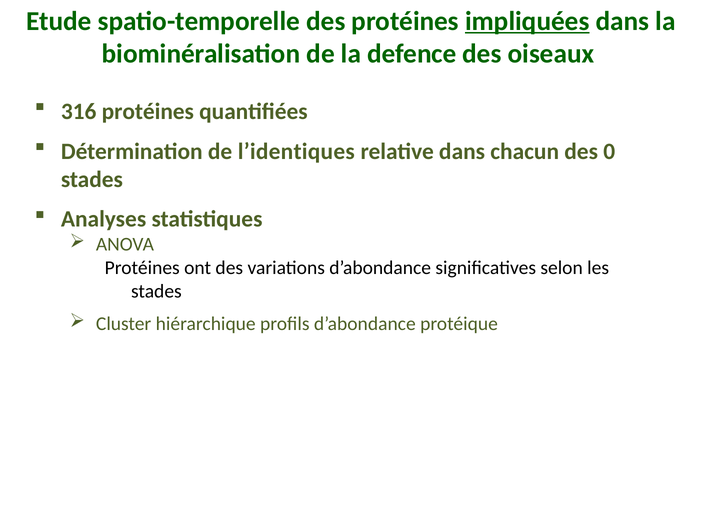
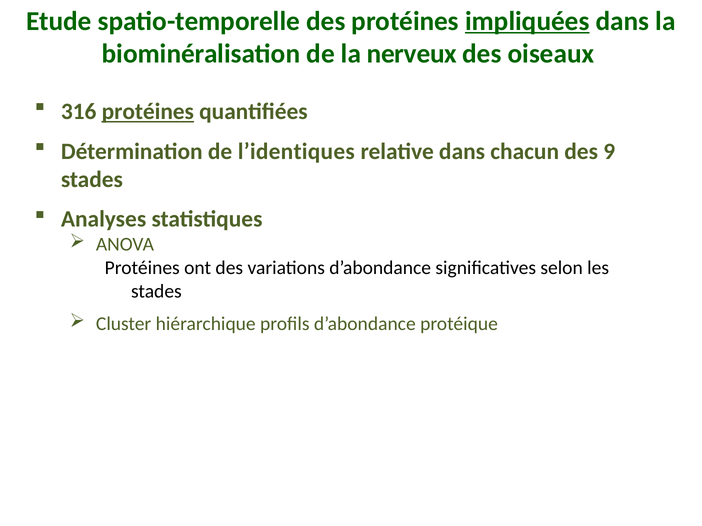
defence: defence -> nerveux
protéines at (148, 112) underline: none -> present
0: 0 -> 9
